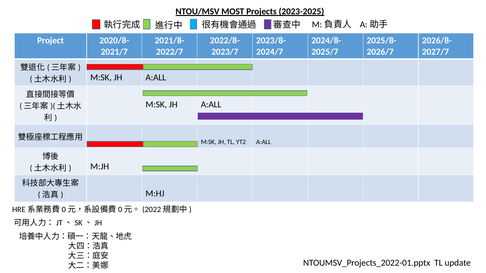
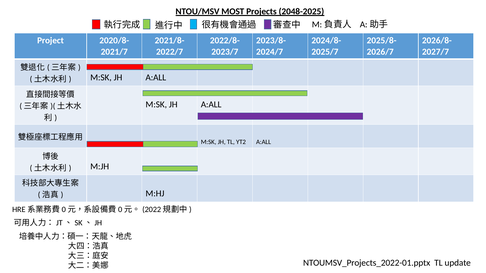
2023-2025: 2023-2025 -> 2048-2025
